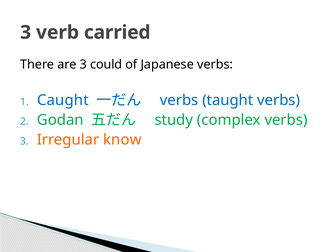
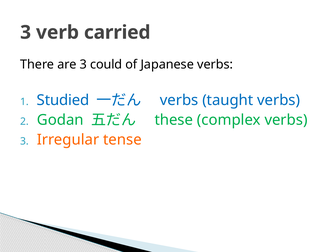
Caught: Caught -> Studied
study: study -> these
know: know -> tense
